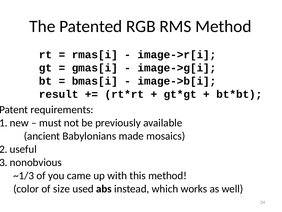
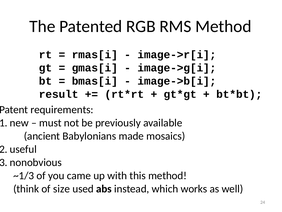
color: color -> think
